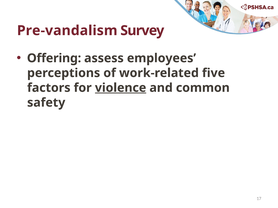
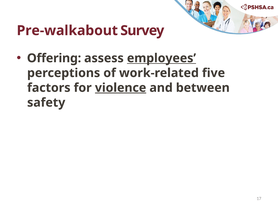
Pre-vandalism: Pre-vandalism -> Pre-walkabout
employees underline: none -> present
common: common -> between
